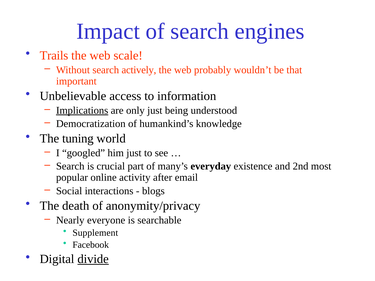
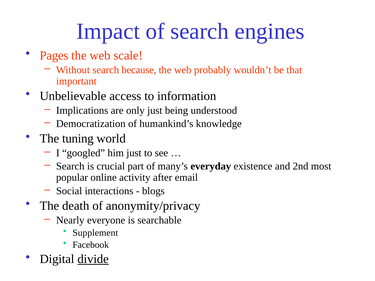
Trails: Trails -> Pages
actively: actively -> because
Implications underline: present -> none
